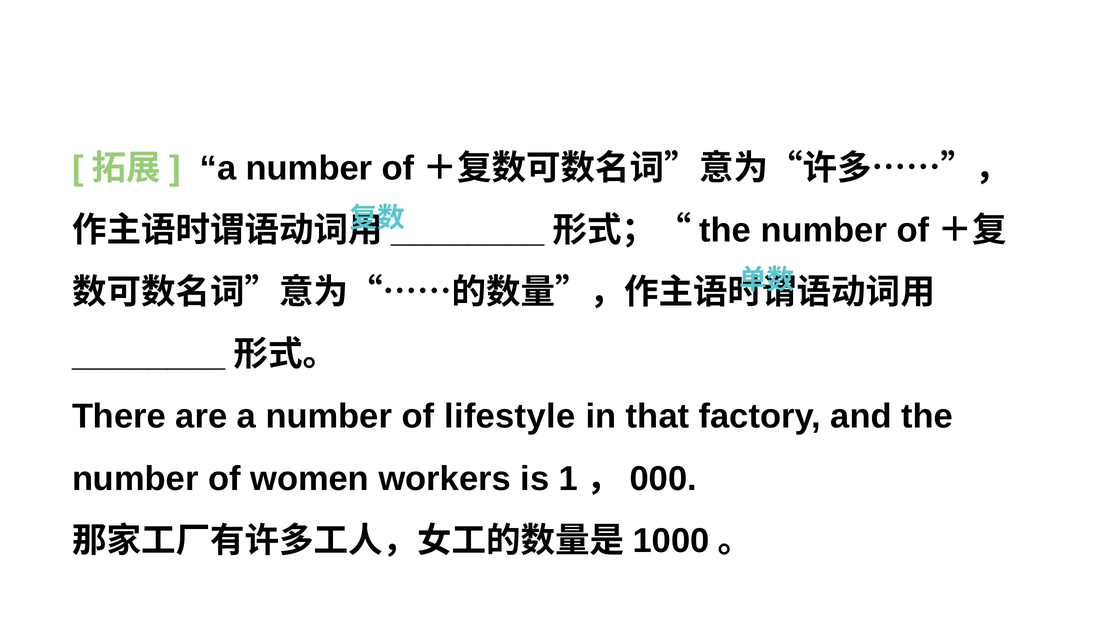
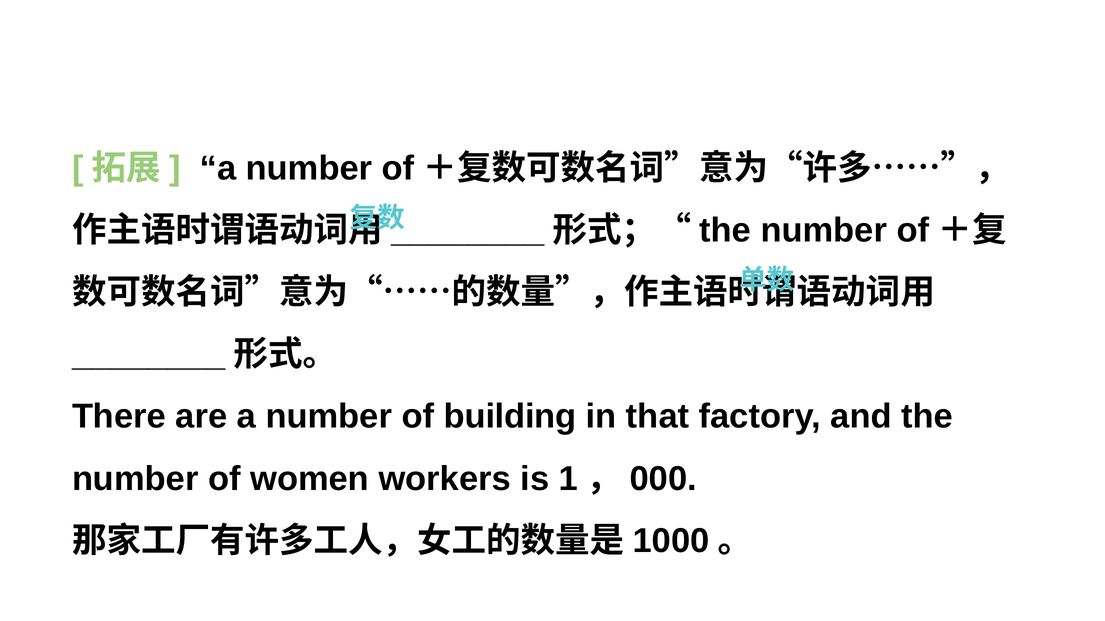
lifestyle: lifestyle -> building
